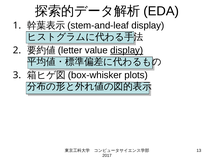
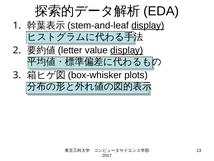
display at (148, 25) underline: none -> present
